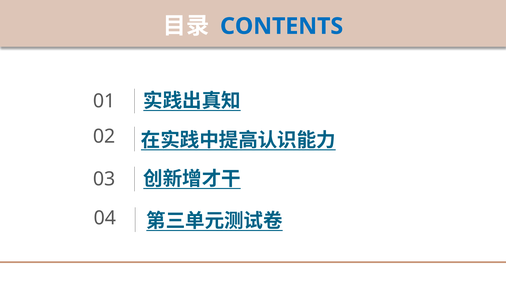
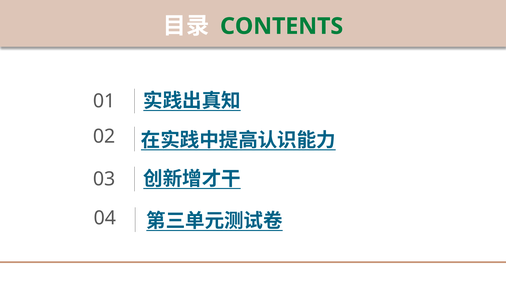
CONTENTS colour: blue -> green
